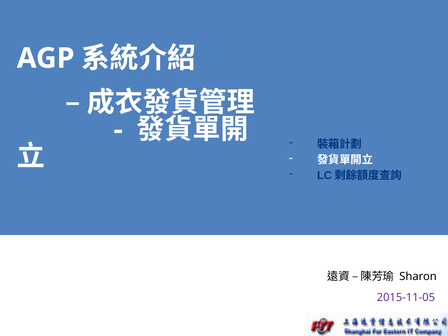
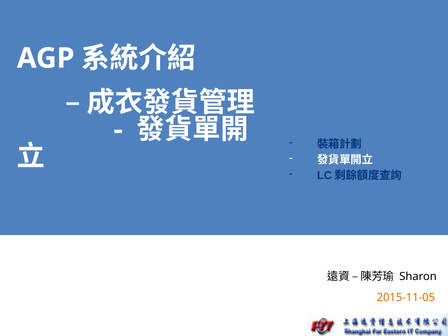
2015-11-05 colour: purple -> orange
